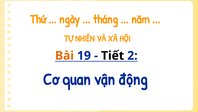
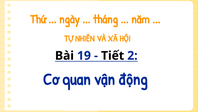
Bài colour: orange -> black
